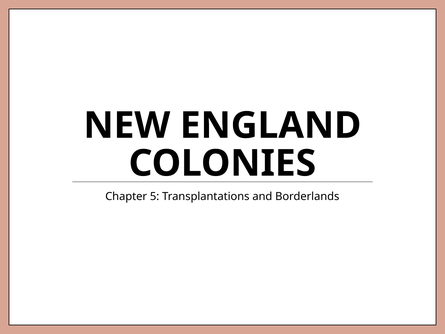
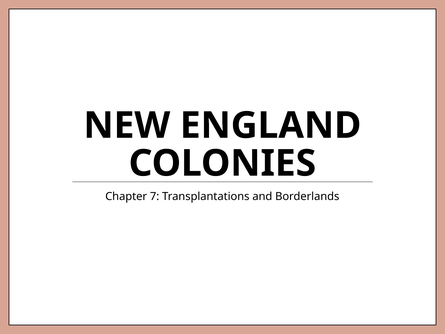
5: 5 -> 7
